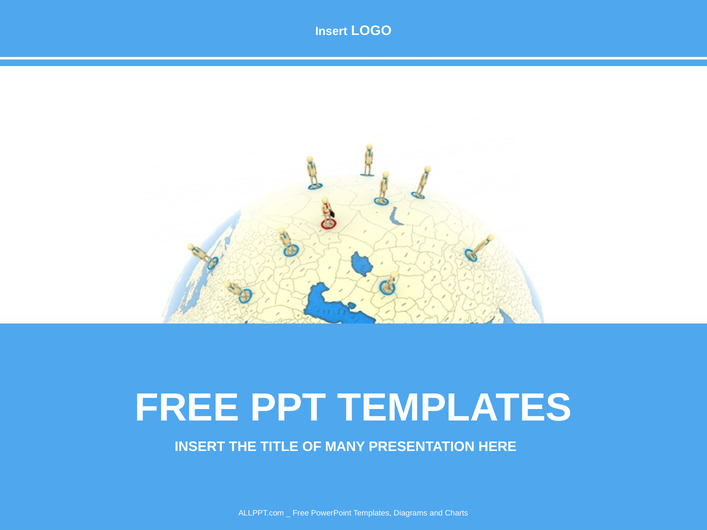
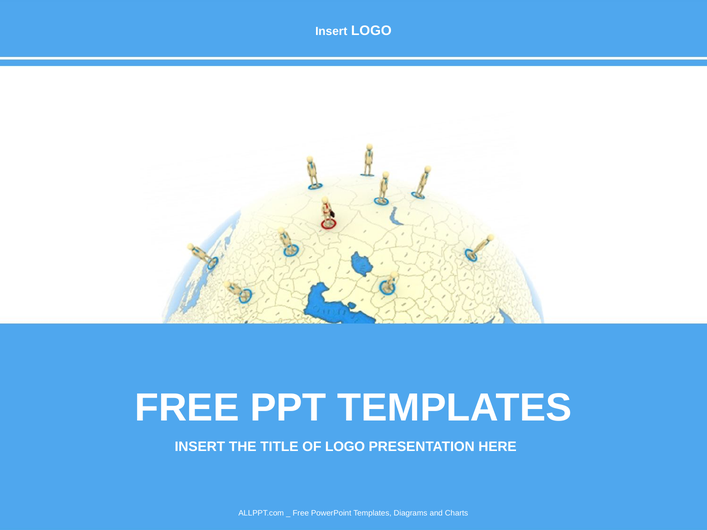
OF MANY: MANY -> LOGO
